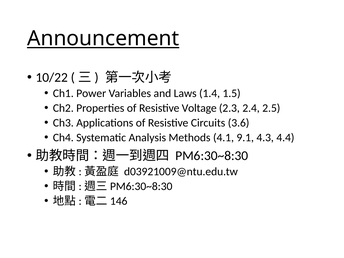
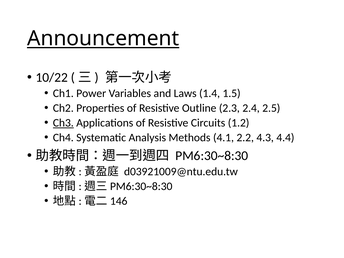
Voltage: Voltage -> Outline
Ch3 underline: none -> present
3.6: 3.6 -> 1.2
9.1: 9.1 -> 2.2
